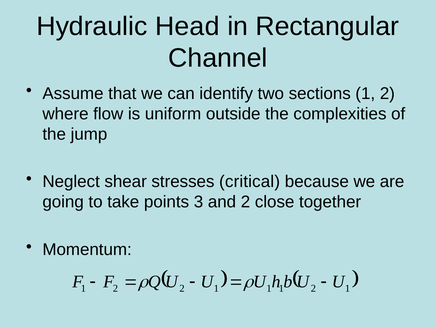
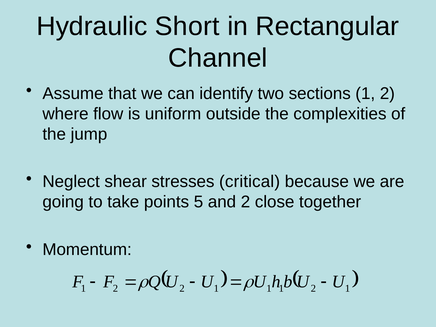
Head: Head -> Short
3: 3 -> 5
